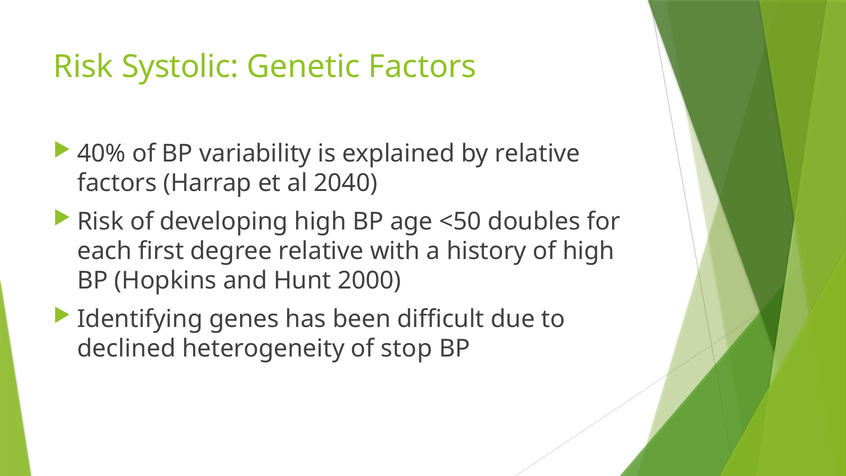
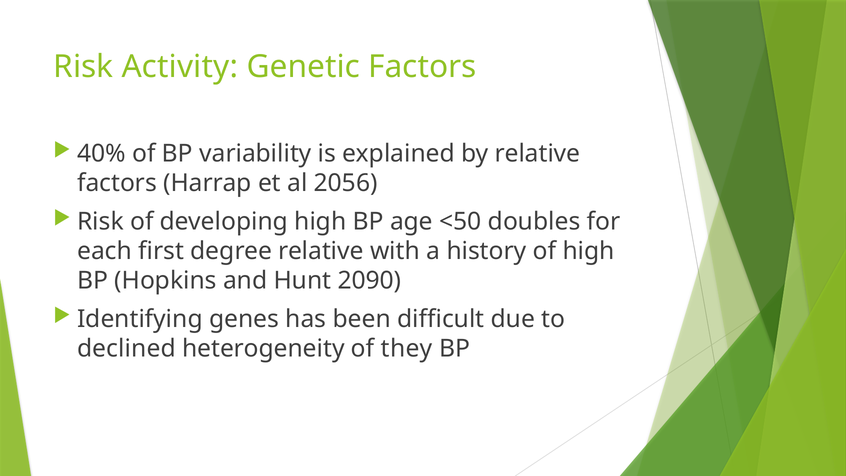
Systolic: Systolic -> Activity
2040: 2040 -> 2056
2000: 2000 -> 2090
stop: stop -> they
